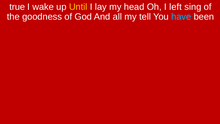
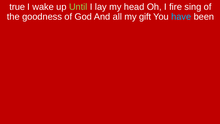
Until colour: yellow -> light green
left: left -> fire
tell: tell -> gift
